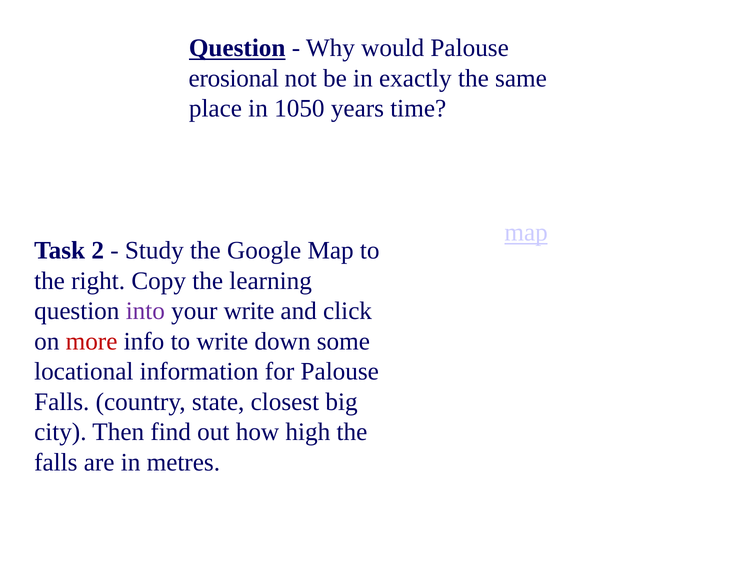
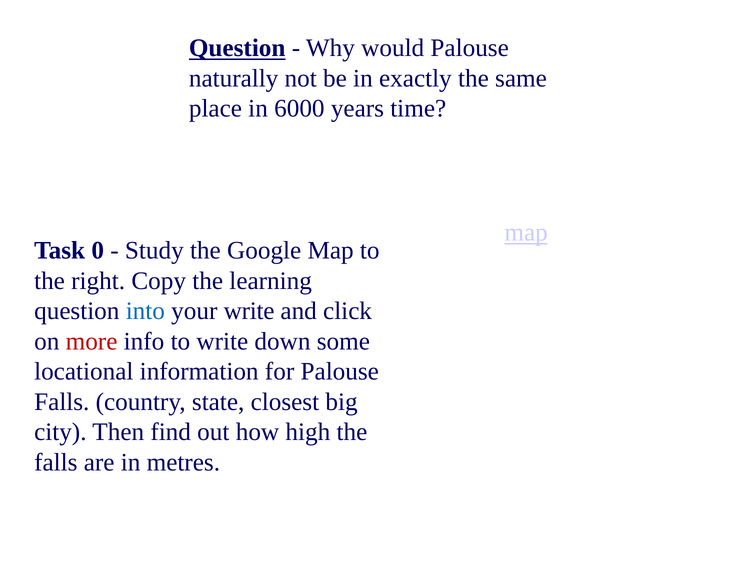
erosional: erosional -> naturally
1050: 1050 -> 6000
2: 2 -> 0
into colour: purple -> blue
